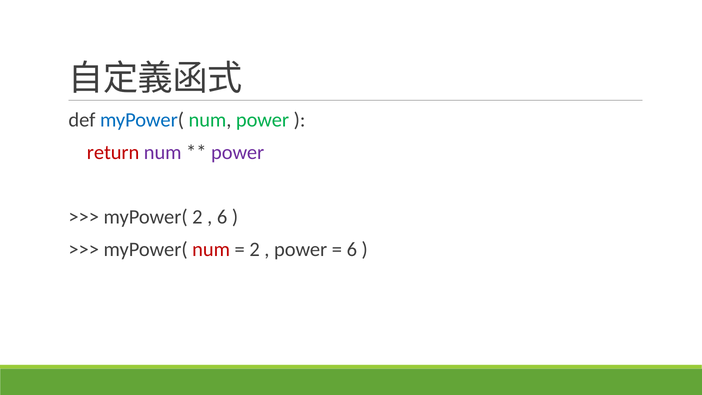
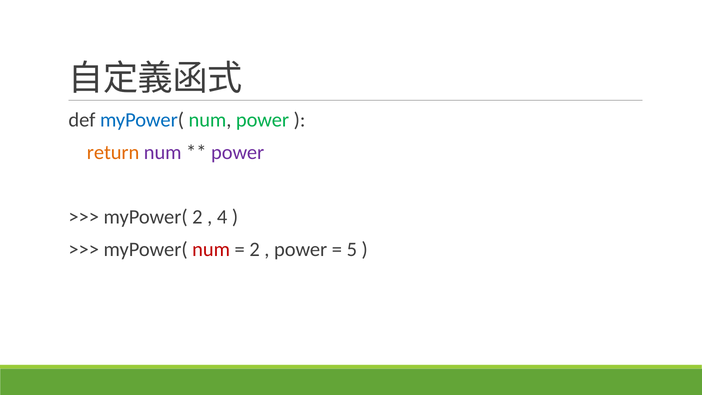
return colour: red -> orange
6 at (222, 217): 6 -> 4
6 at (352, 249): 6 -> 5
